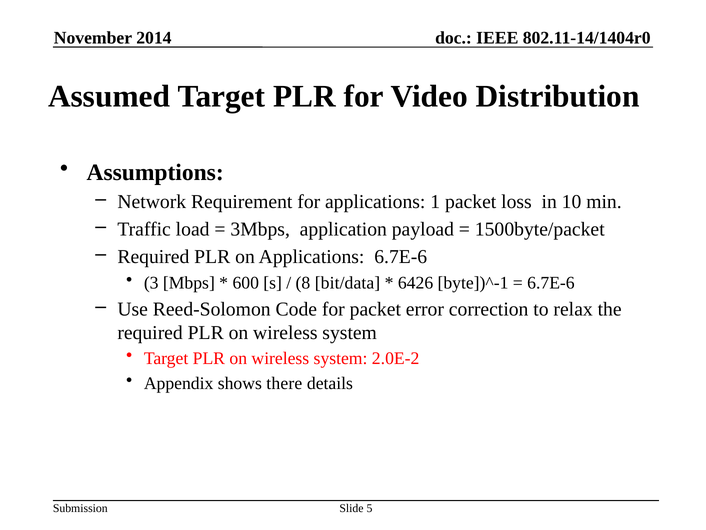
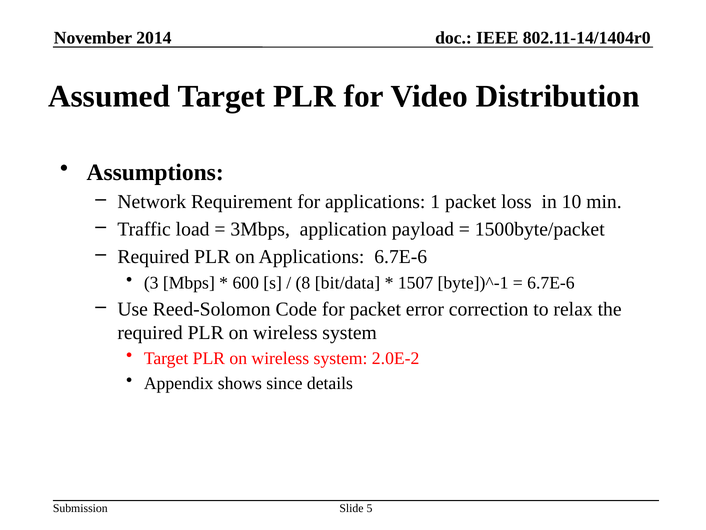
6426: 6426 -> 1507
there: there -> since
